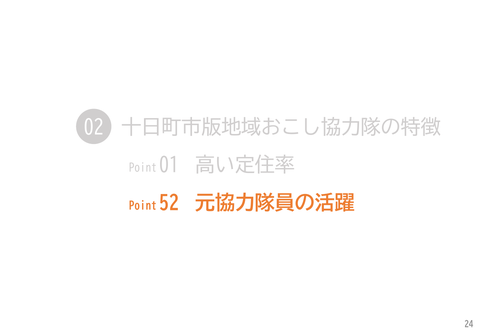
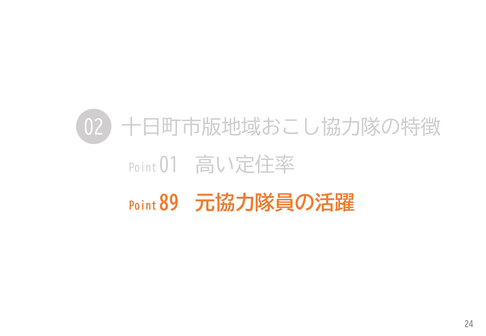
52: 52 -> 89
